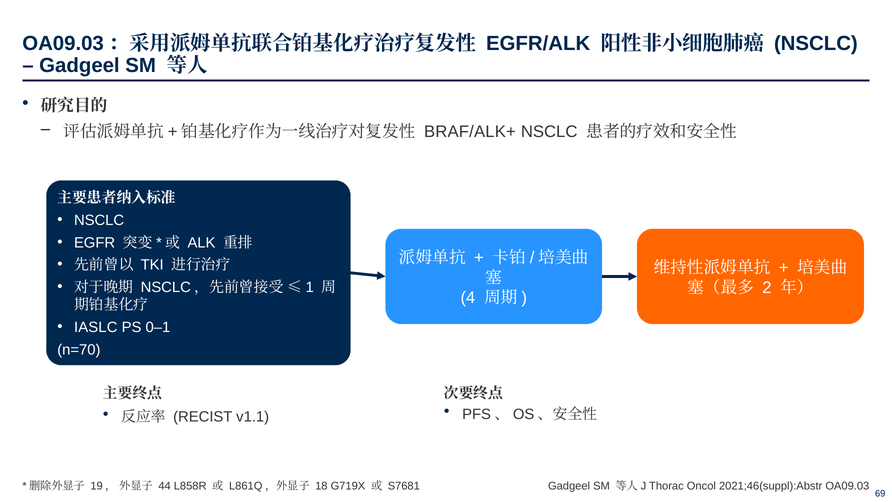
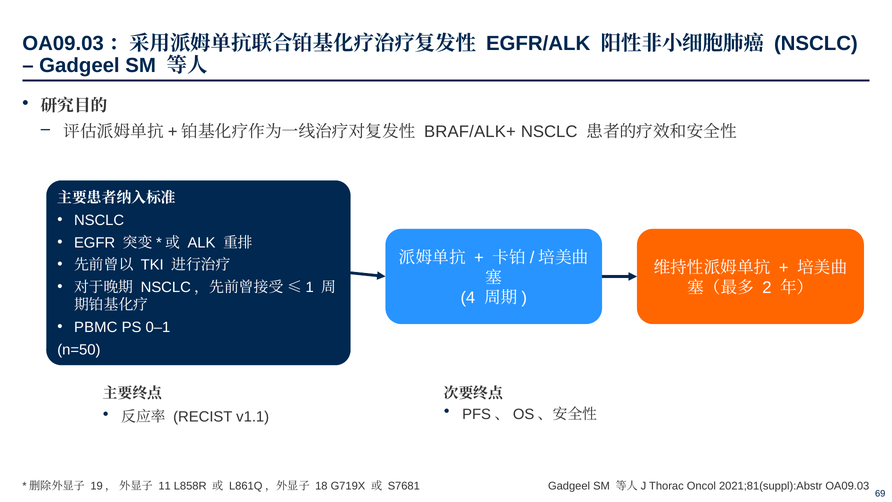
IASLC: IASLC -> PBMC
n=70: n=70 -> n=50
44: 44 -> 11
2021;46(suppl):Abstr: 2021;46(suppl):Abstr -> 2021;81(suppl):Abstr
